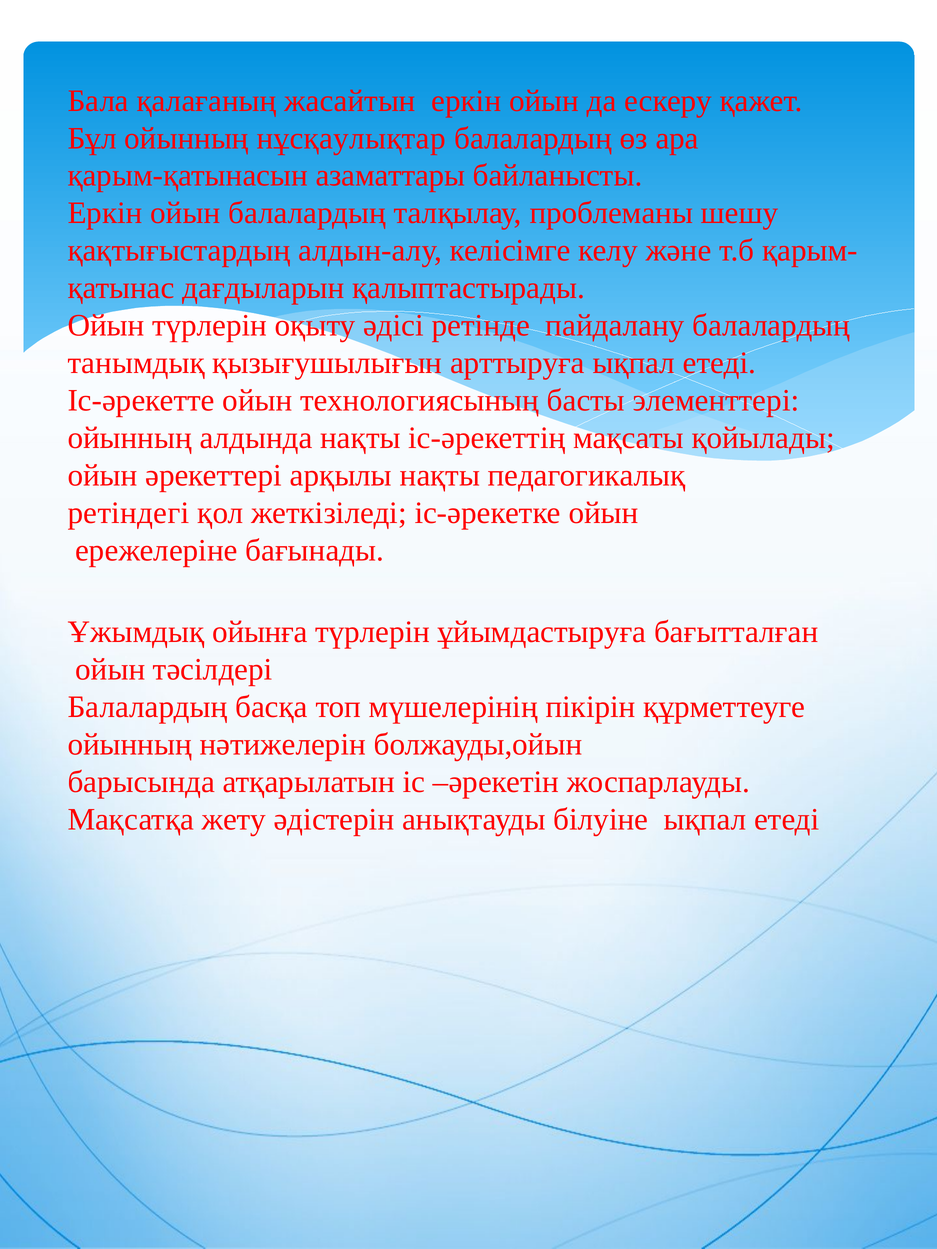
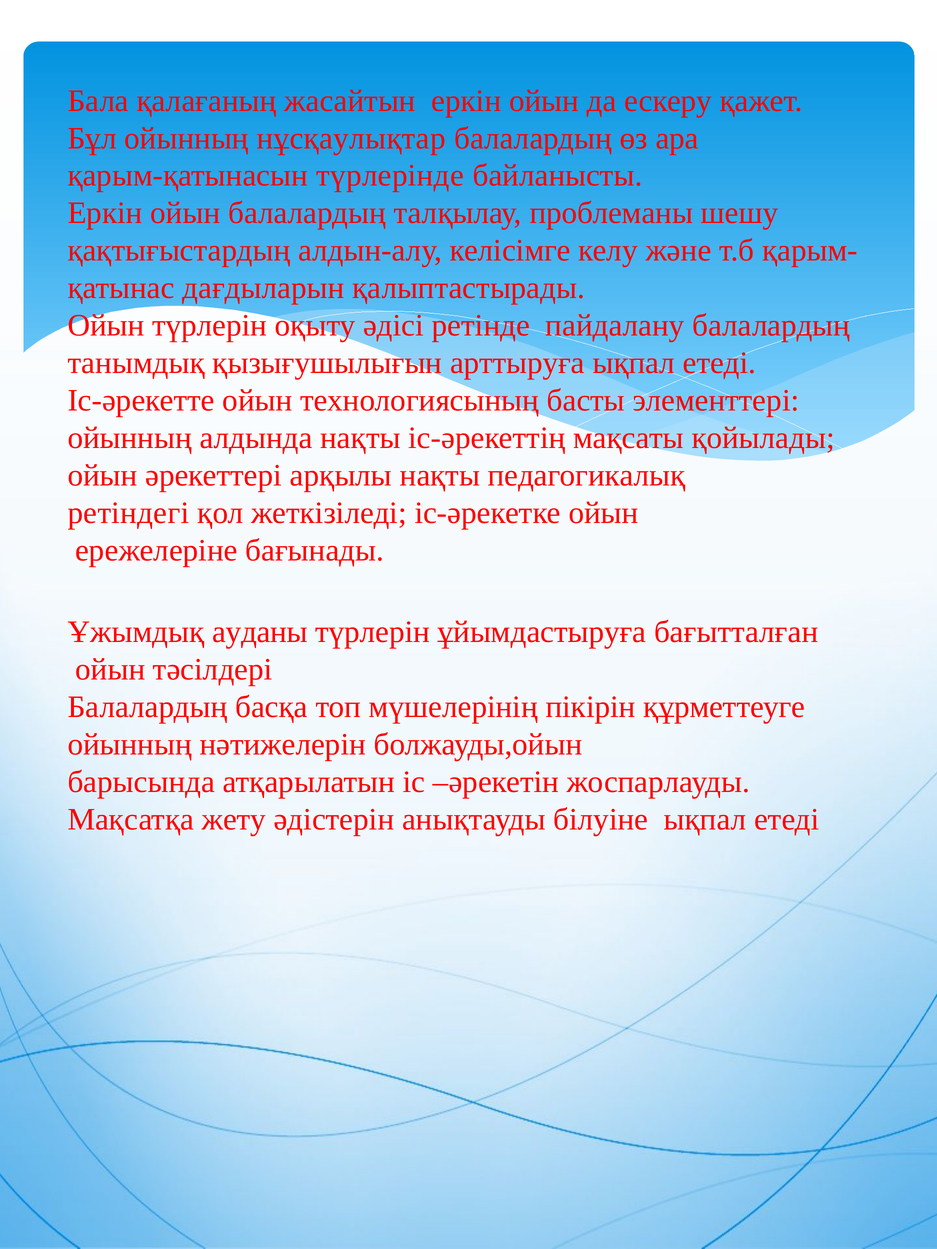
азаматтары: азаматтары -> түрлерінде
ойынға: ойынға -> ауданы
